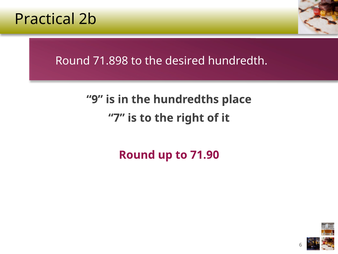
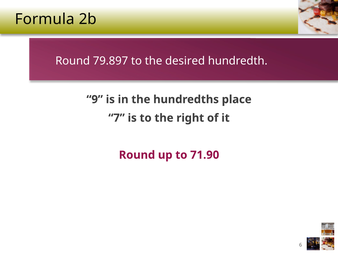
Practical: Practical -> Formula
71.898: 71.898 -> 79.897
